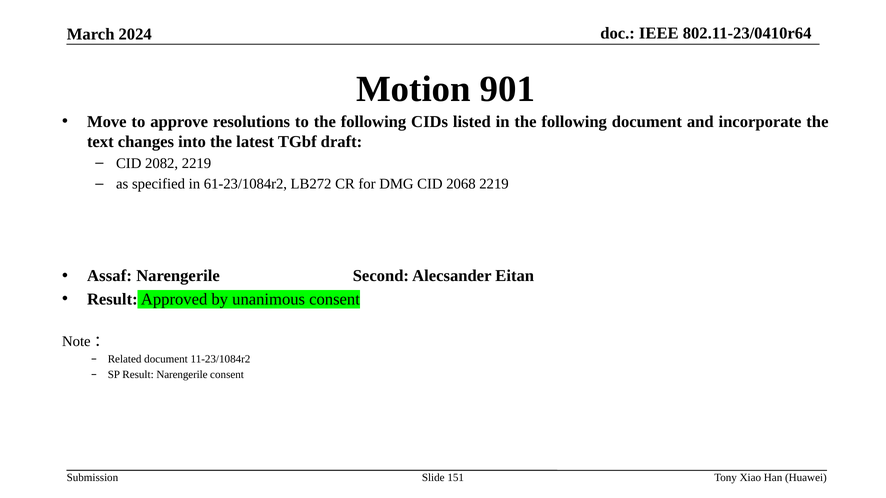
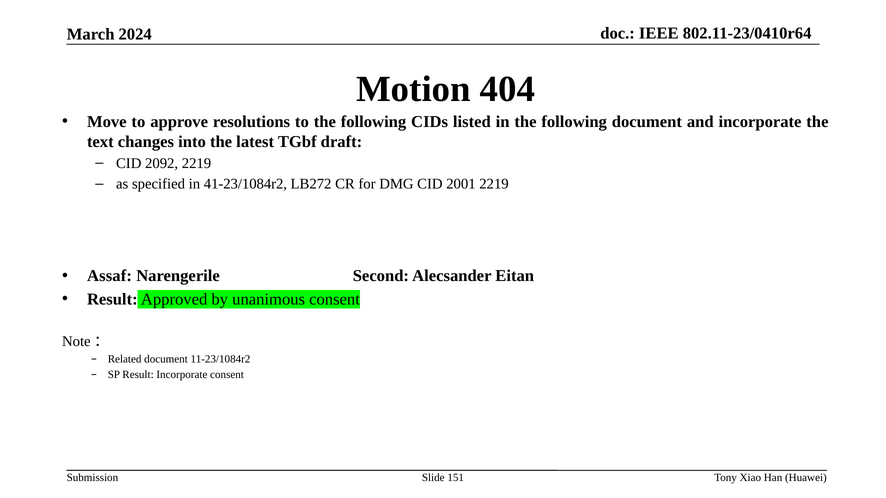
901: 901 -> 404
2082: 2082 -> 2092
61-23/1084r2: 61-23/1084r2 -> 41-23/1084r2
2068: 2068 -> 2001
Result Narengerile: Narengerile -> Incorporate
